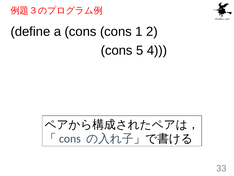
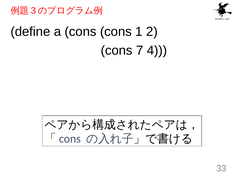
5: 5 -> 7
